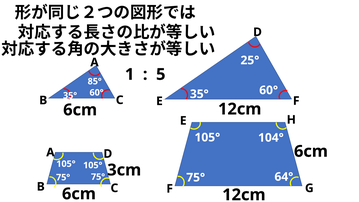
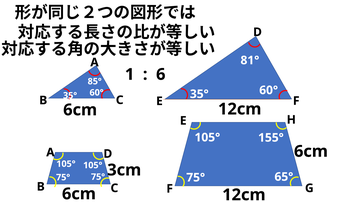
25°: 25° -> 81°
5: 5 -> 6
104°: 104° -> 155°
64°: 64° -> 65°
